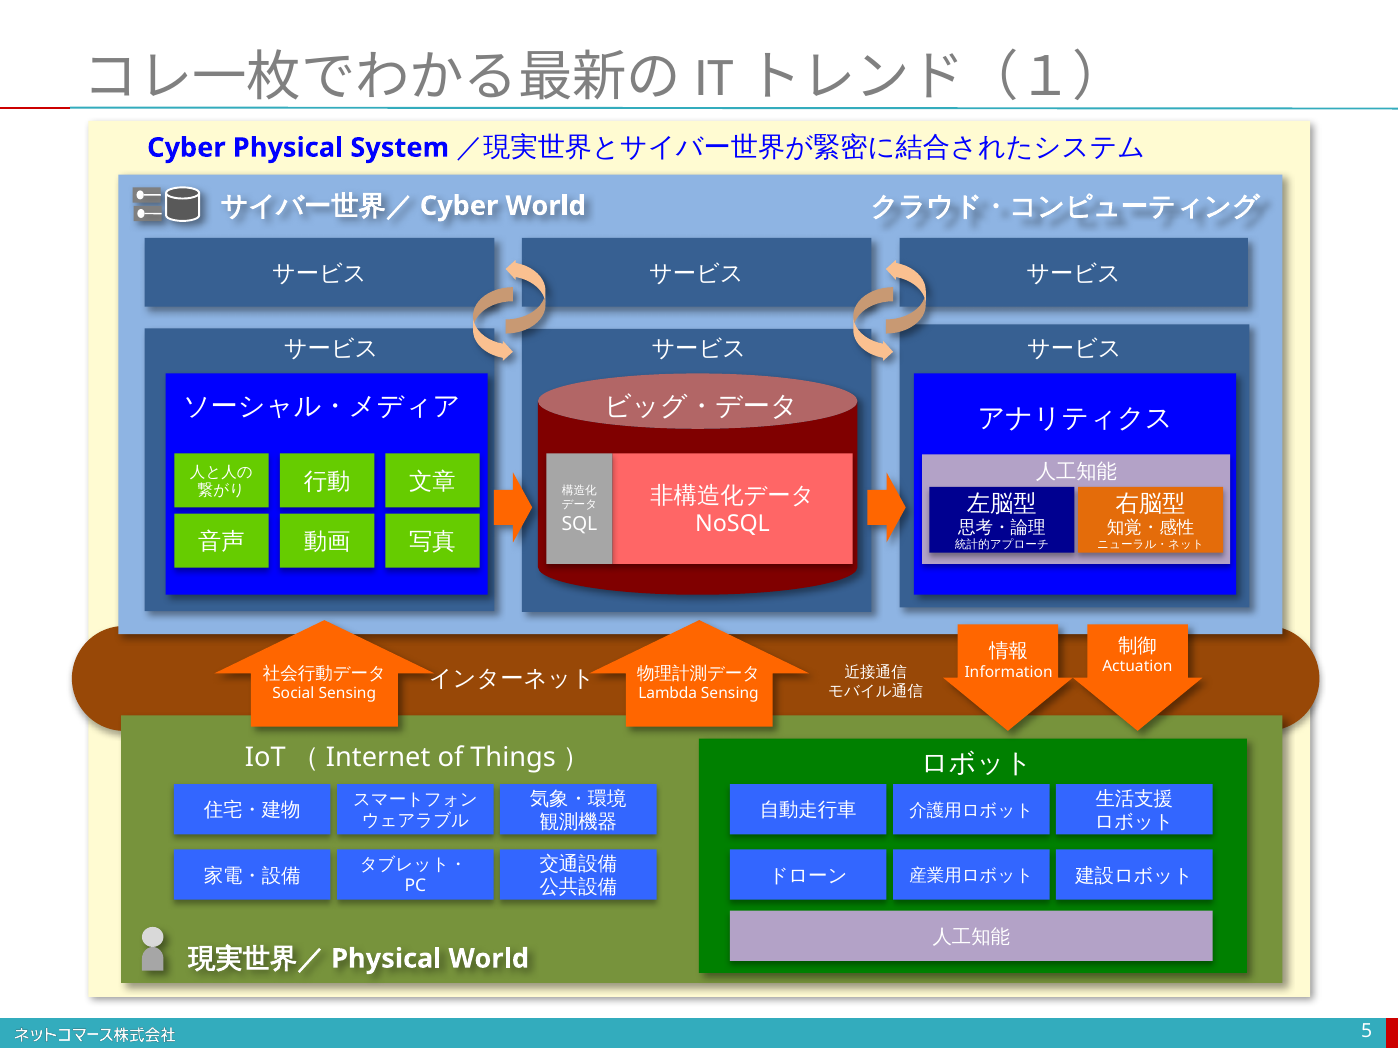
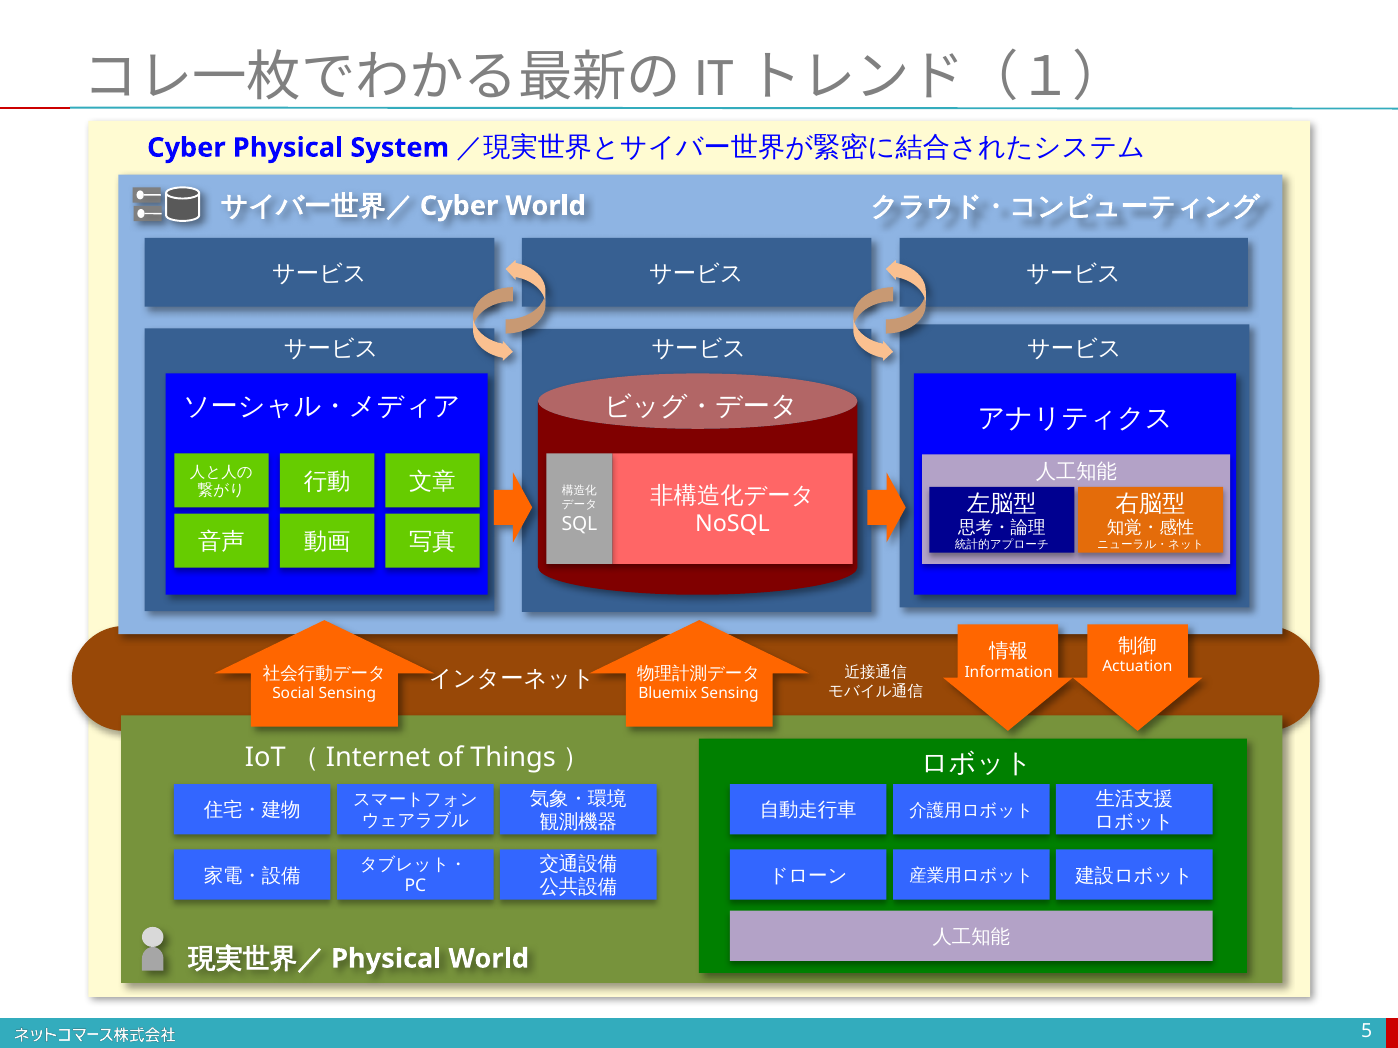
Lambda: Lambda -> Bluemix
